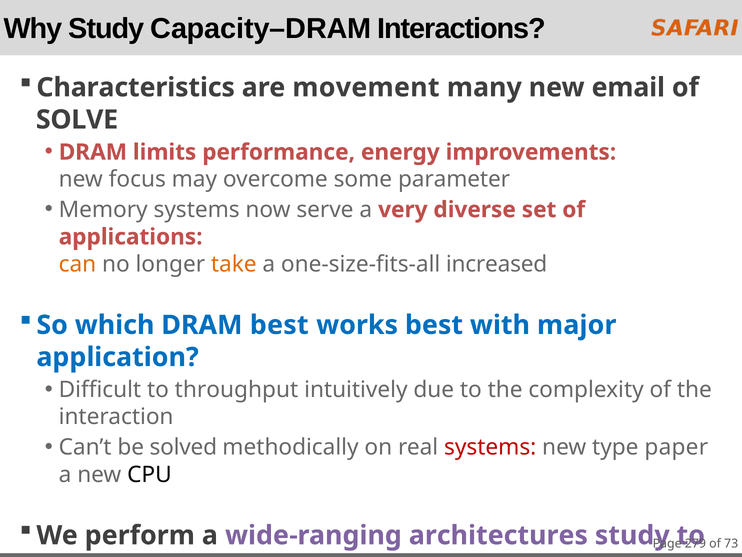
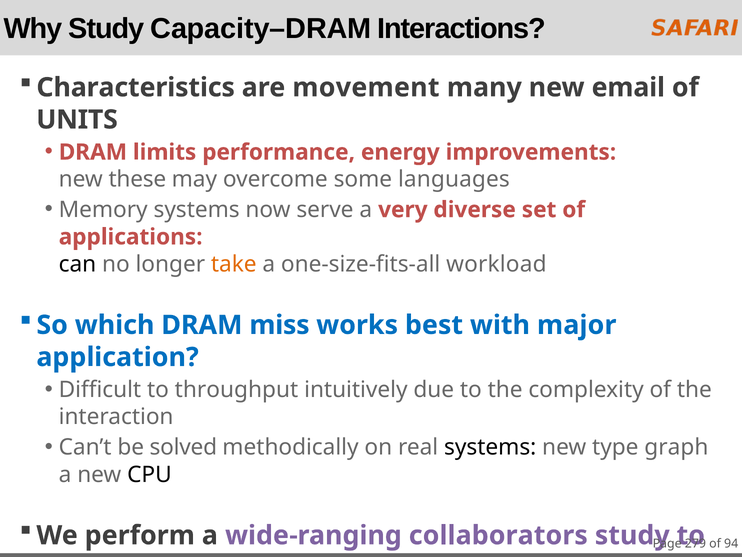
SOLVE: SOLVE -> UNITS
focus: focus -> these
parameter: parameter -> languages
can colour: orange -> black
increased: increased -> workload
DRAM best: best -> miss
systems at (490, 447) colour: red -> black
paper: paper -> graph
architectures: architectures -> collaborators
73: 73 -> 94
